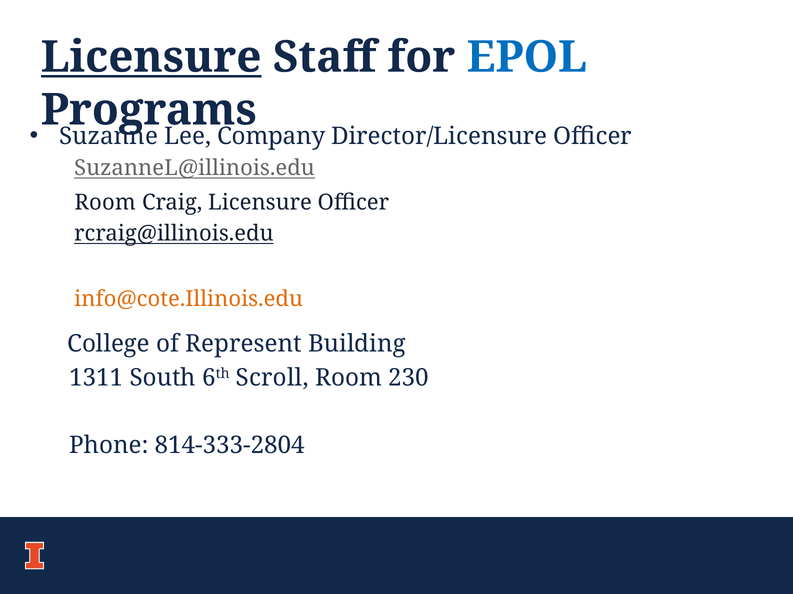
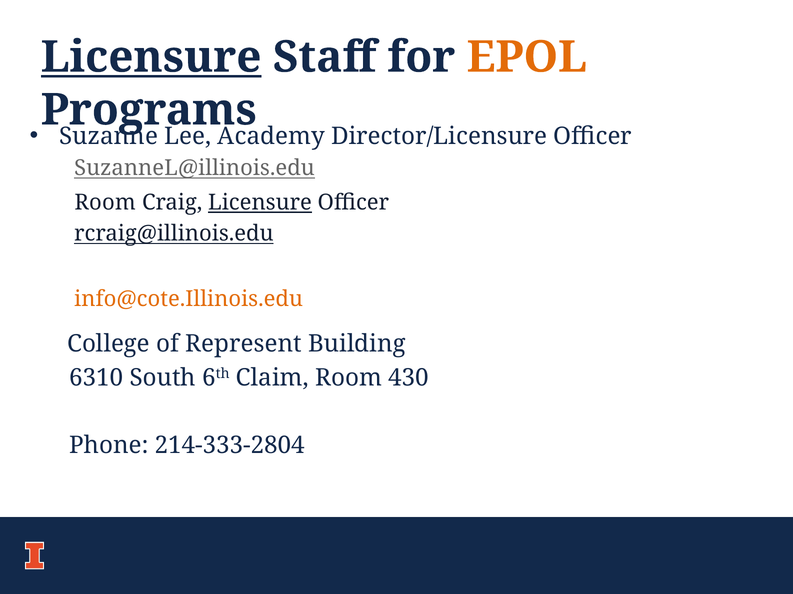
EPOL colour: blue -> orange
Company: Company -> Academy
Licensure at (260, 203) underline: none -> present
1311: 1311 -> 6310
Scroll: Scroll -> Claim
230: 230 -> 430
814-333-2804: 814-333-2804 -> 214-333-2804
